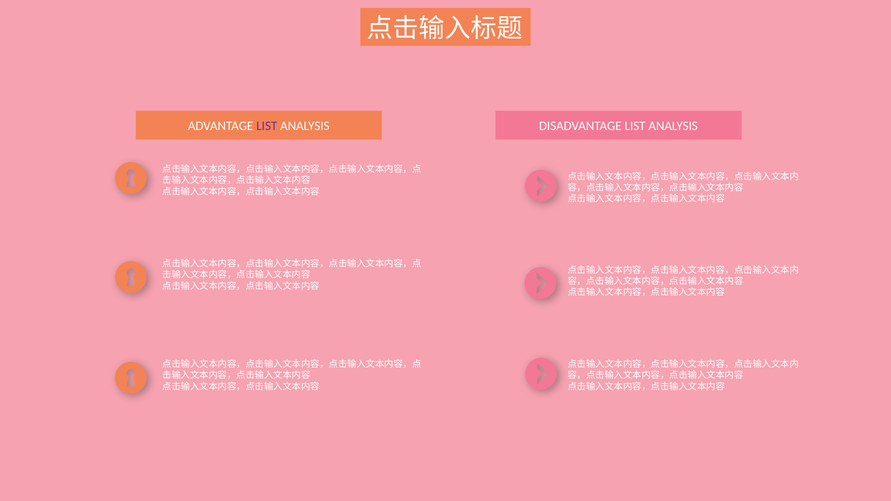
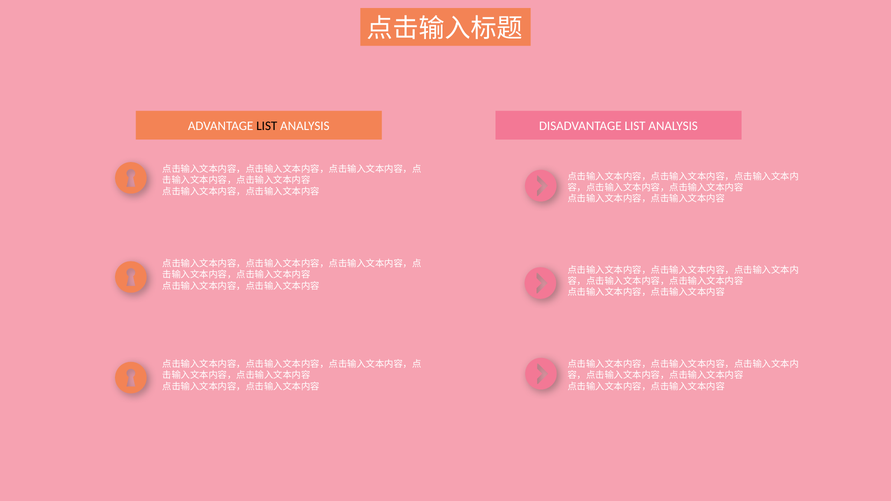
LIST at (267, 126) colour: purple -> black
